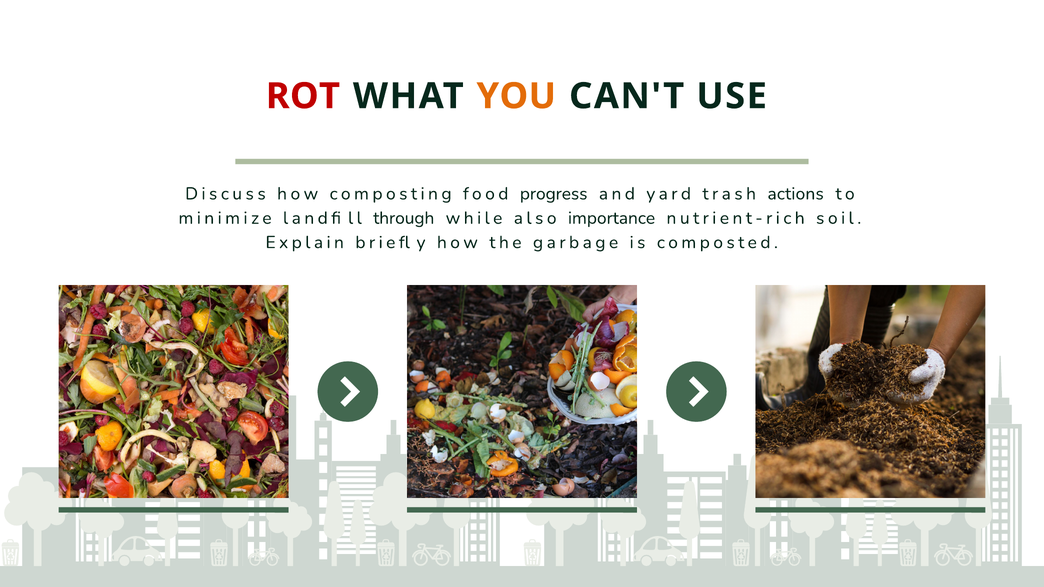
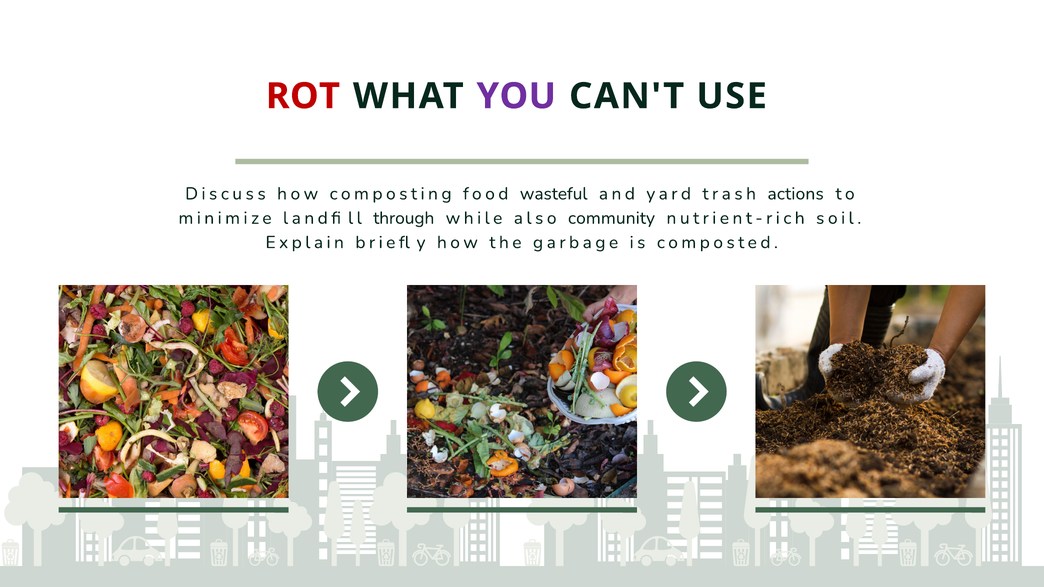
YOU colour: orange -> purple
progress: progress -> wasteful
importance: importance -> community
